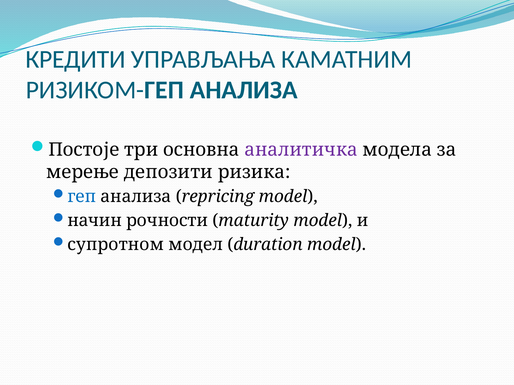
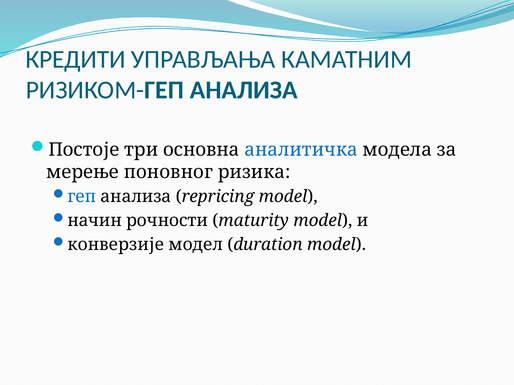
аналитичка colour: purple -> blue
депозити: депозити -> поновног
супротном: супротном -> конверзије
